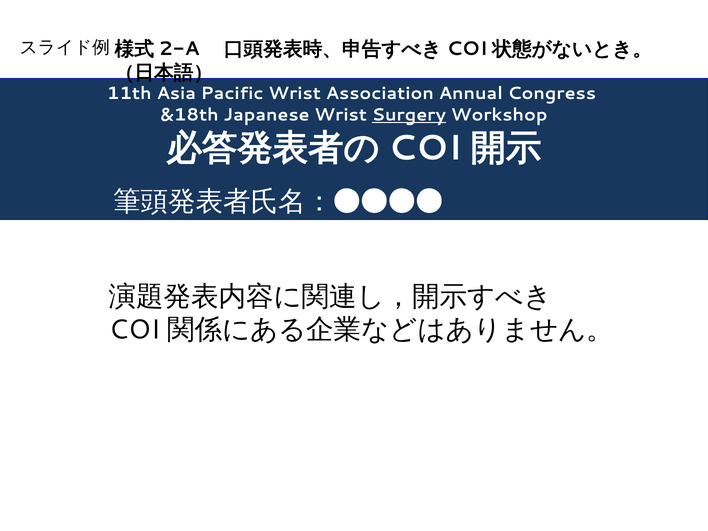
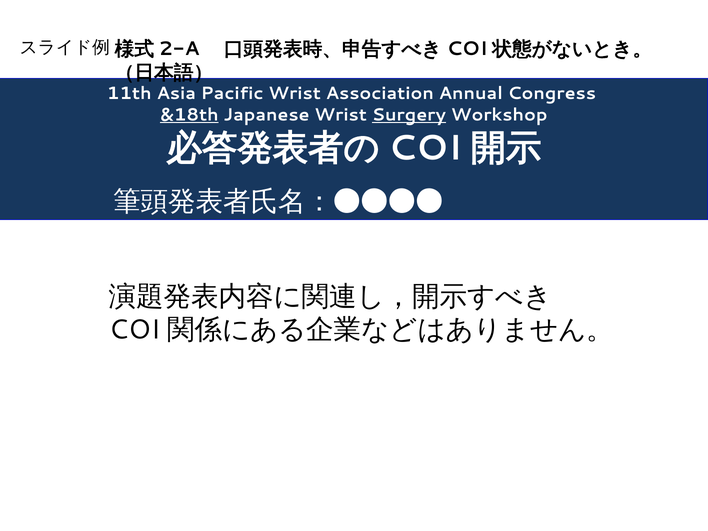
&18th underline: none -> present
